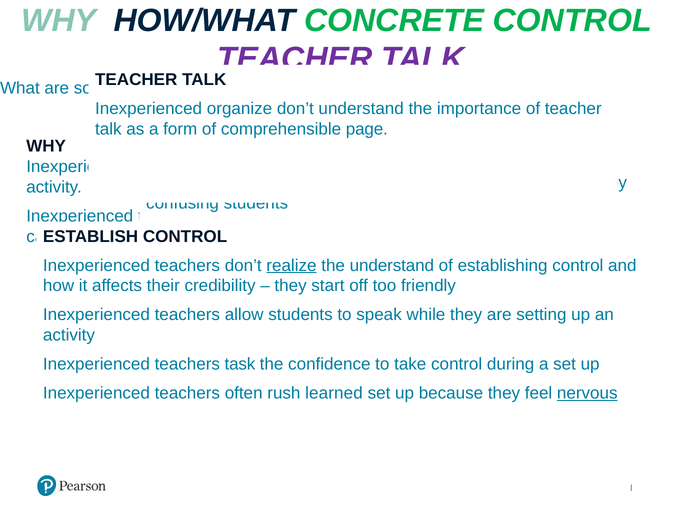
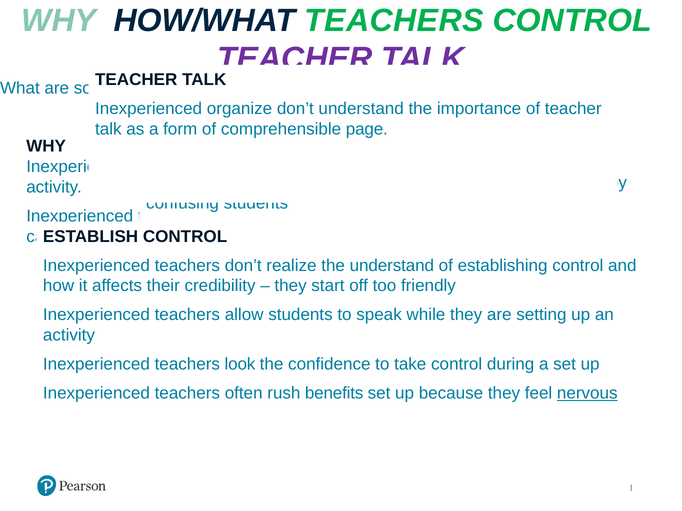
HOW/WHAT CONCRETE: CONCRETE -> TEACHERS
realize underline: present -> none
task: task -> look
rush learned: learned -> benefits
